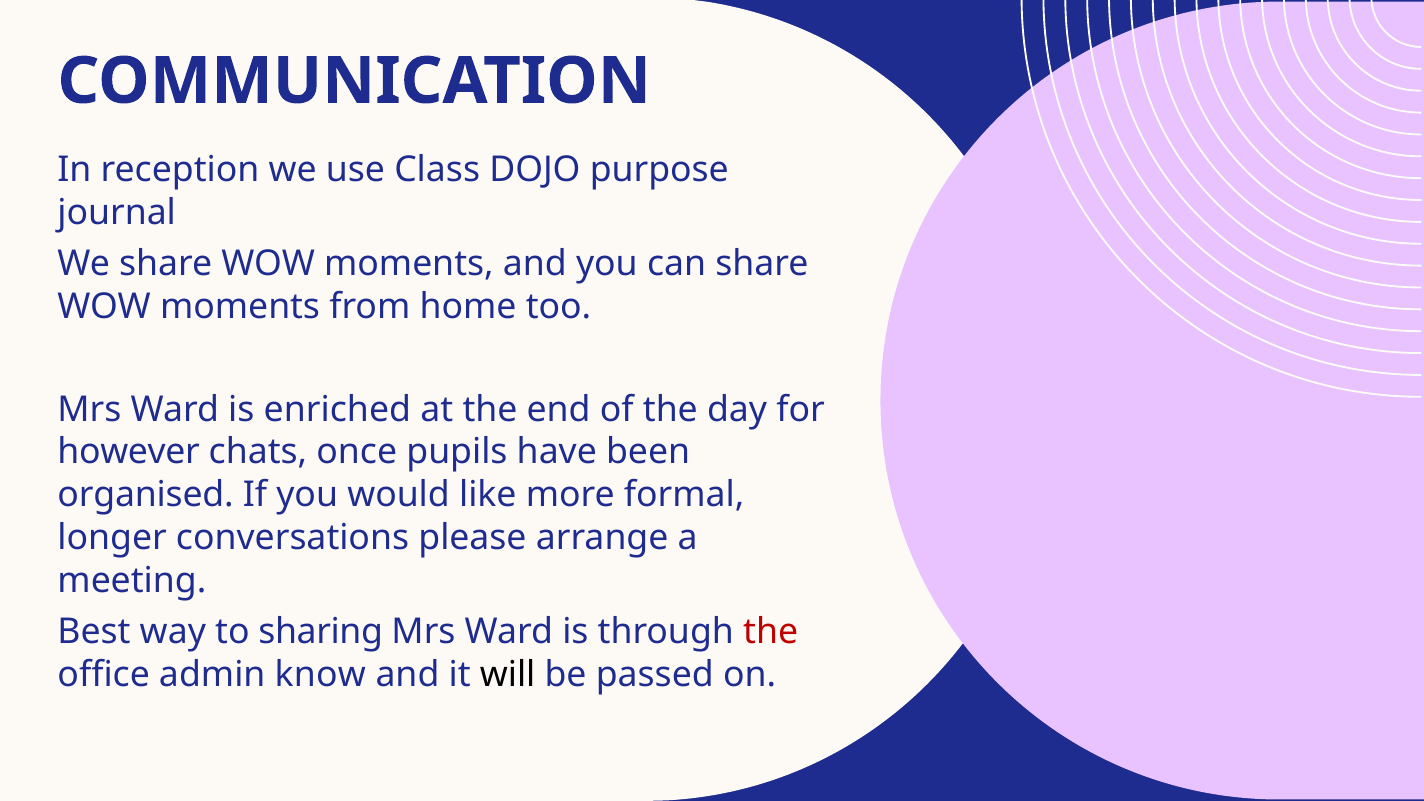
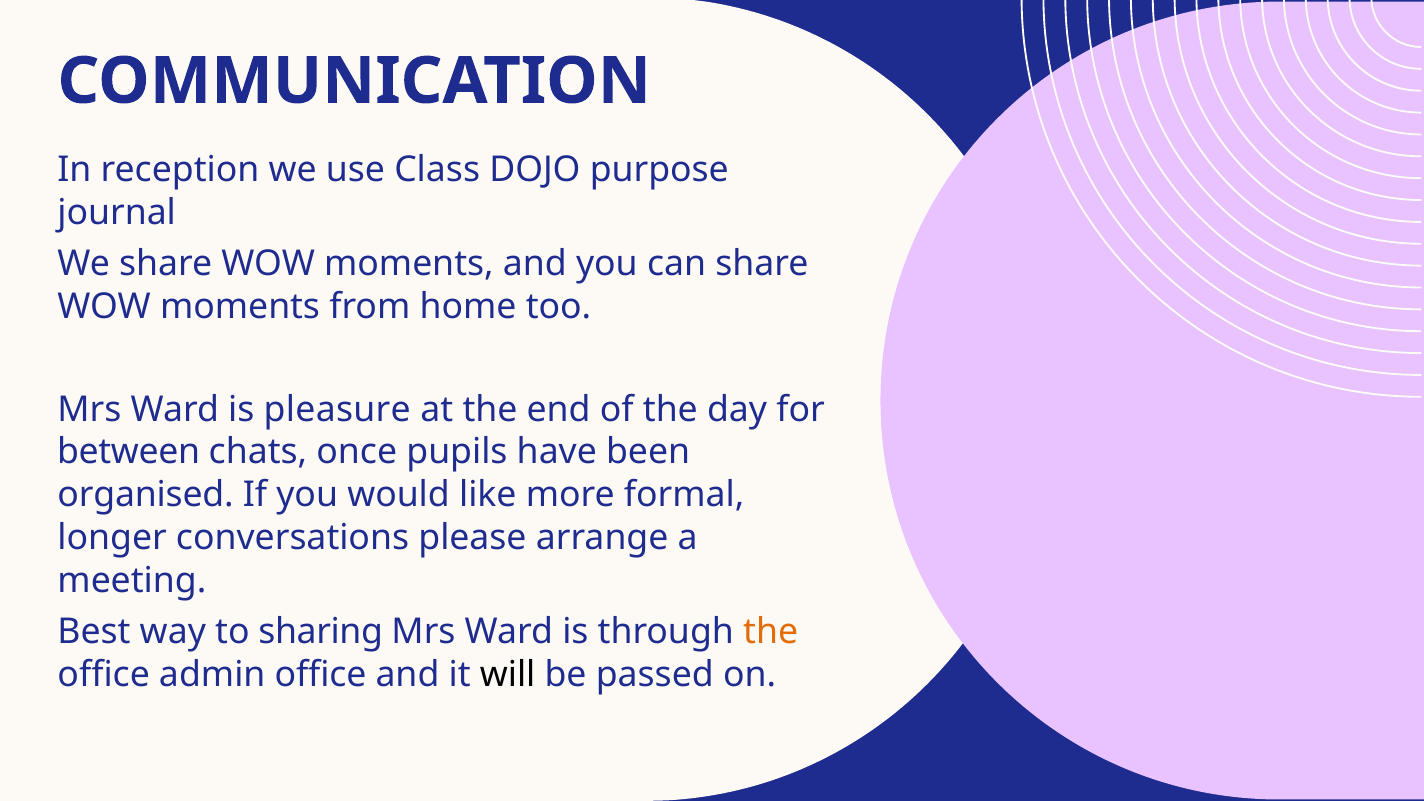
enriched: enriched -> pleasure
however: however -> between
the at (771, 632) colour: red -> orange
admin know: know -> office
